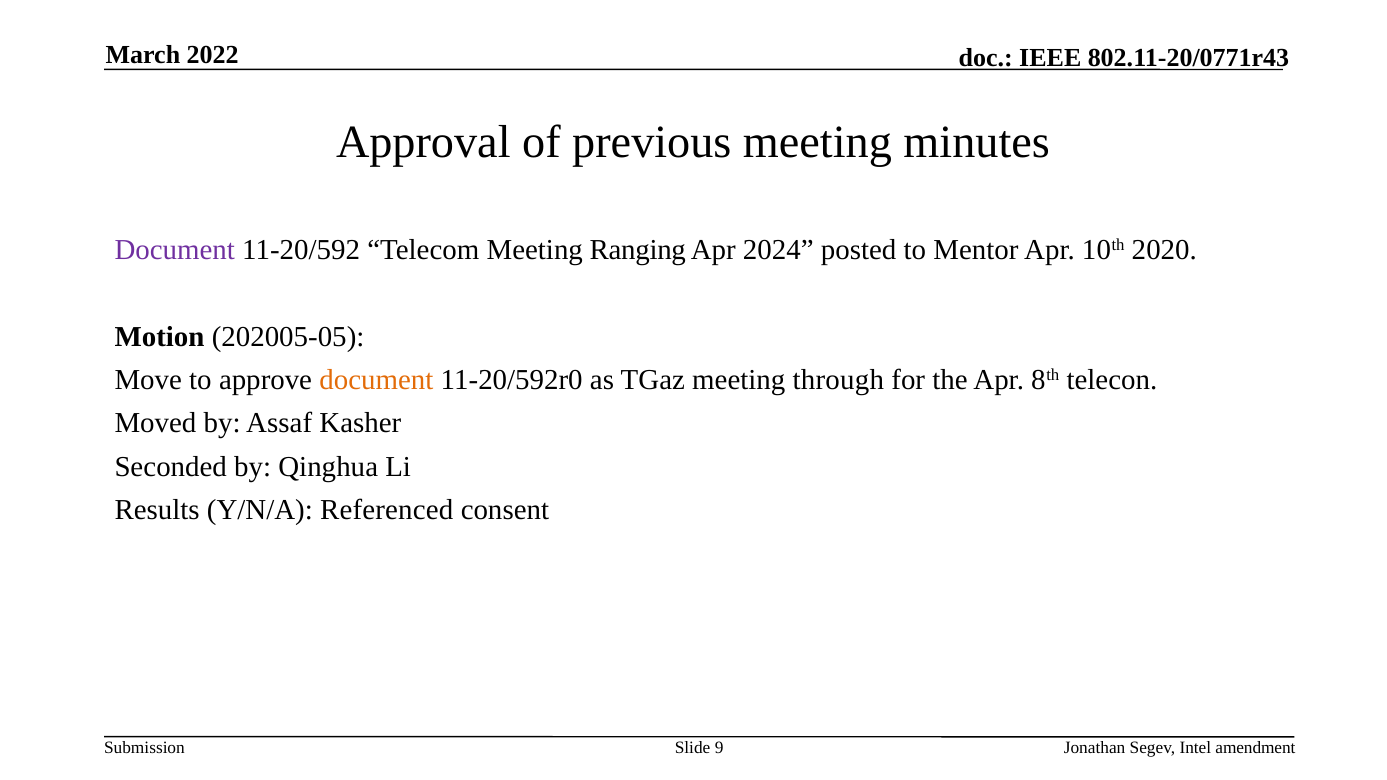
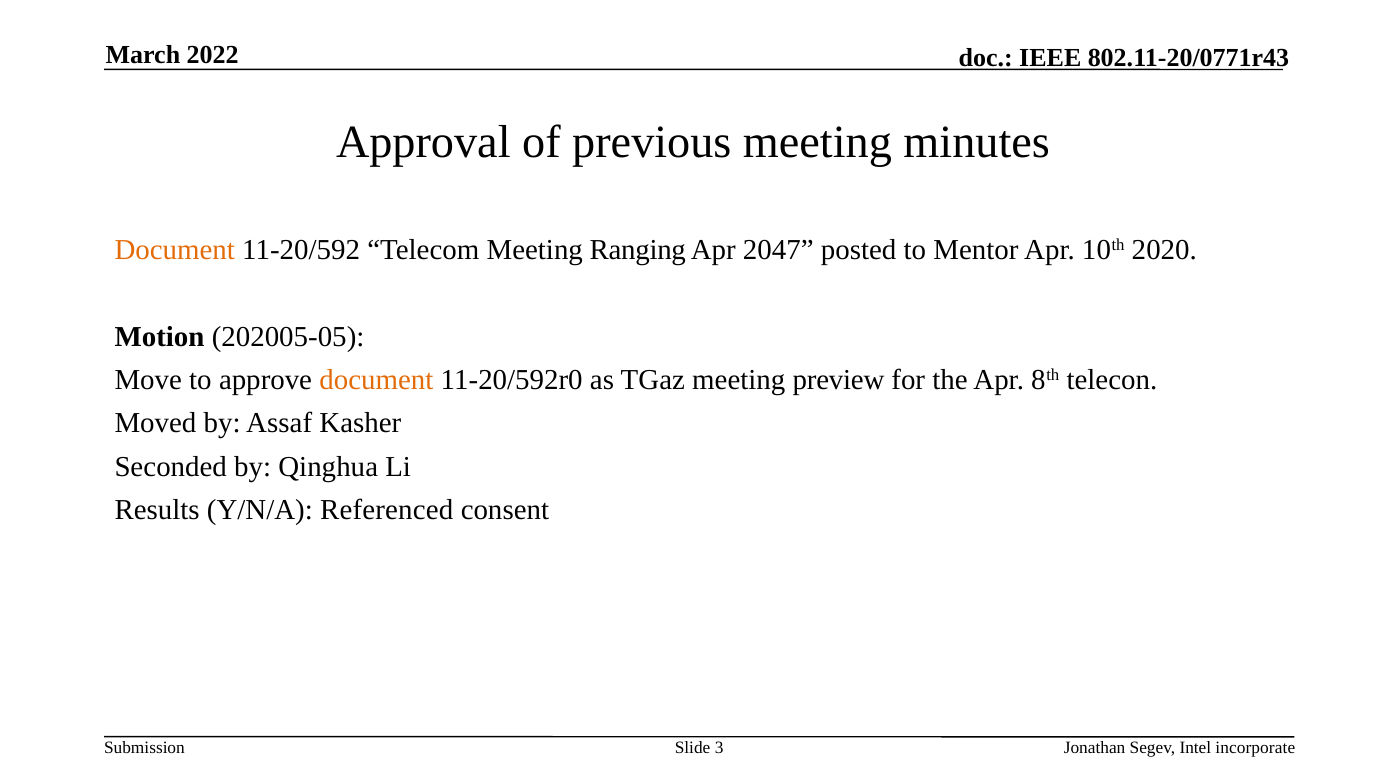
Document at (175, 250) colour: purple -> orange
2024: 2024 -> 2047
through: through -> preview
9: 9 -> 3
amendment: amendment -> incorporate
